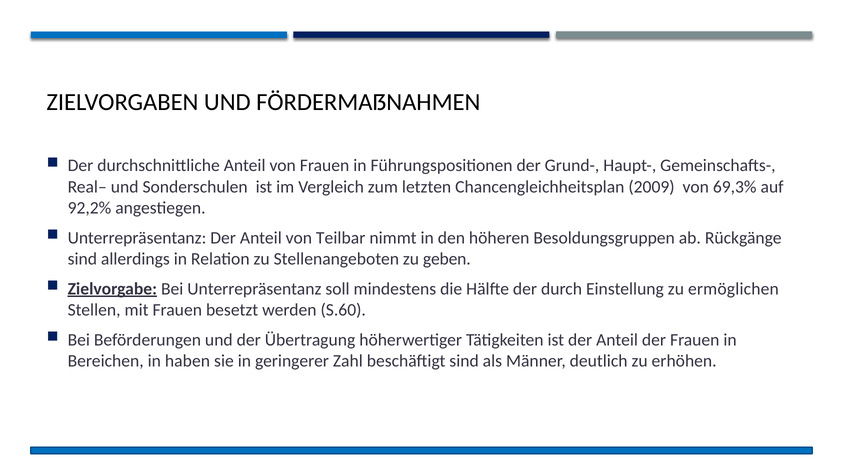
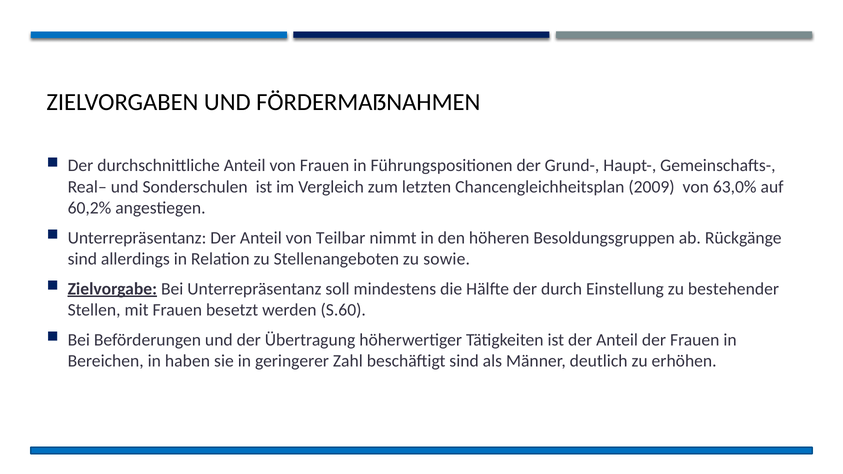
69,3%: 69,3% -> 63,0%
92,2%: 92,2% -> 60,2%
geben: geben -> sowie
ermöglichen: ermöglichen -> bestehender
